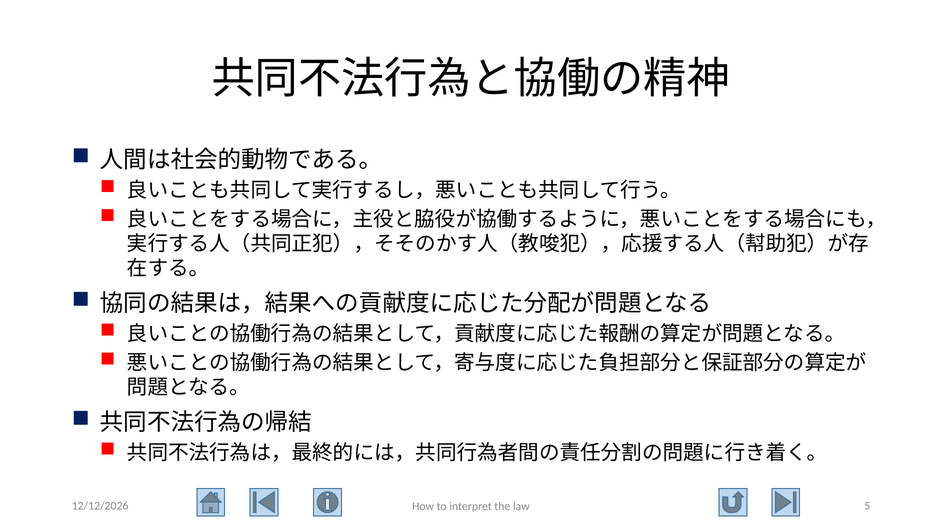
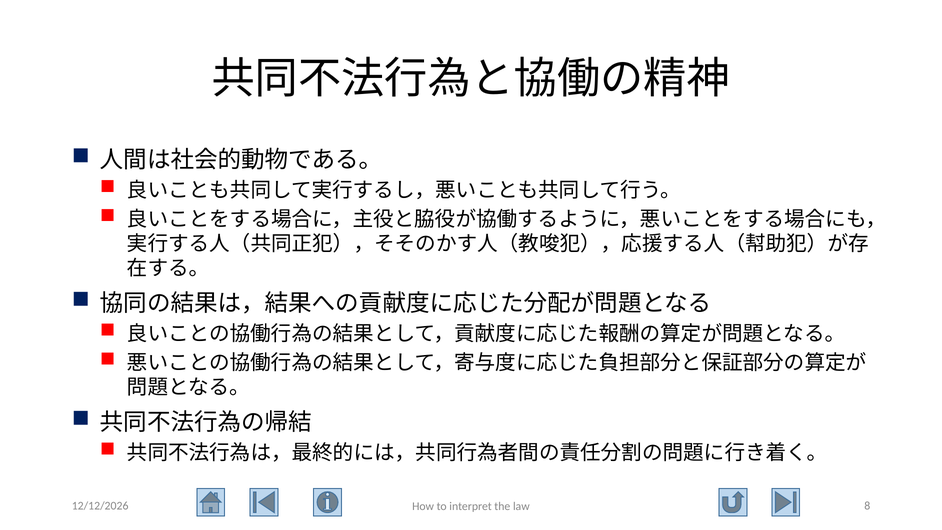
5: 5 -> 8
